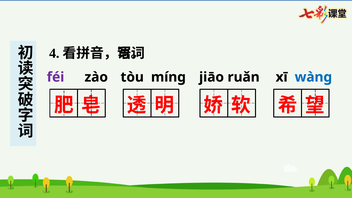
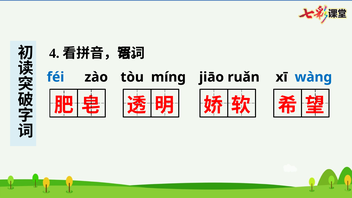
féi colour: purple -> blue
